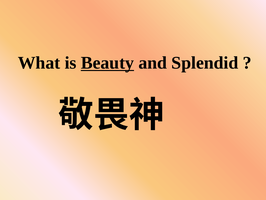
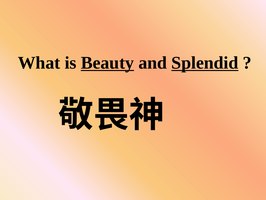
Splendid underline: none -> present
